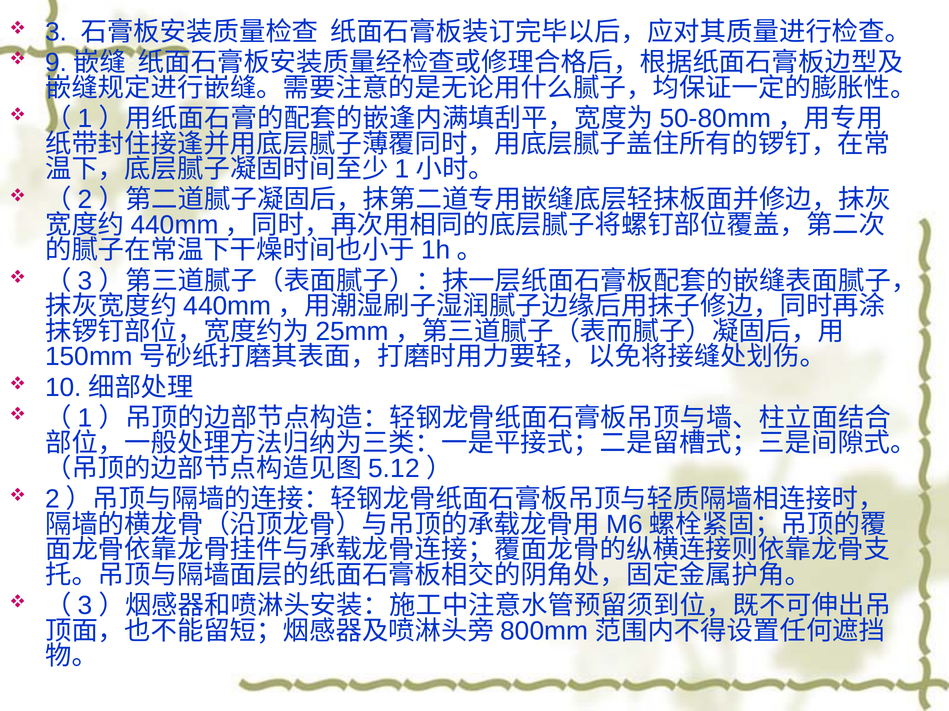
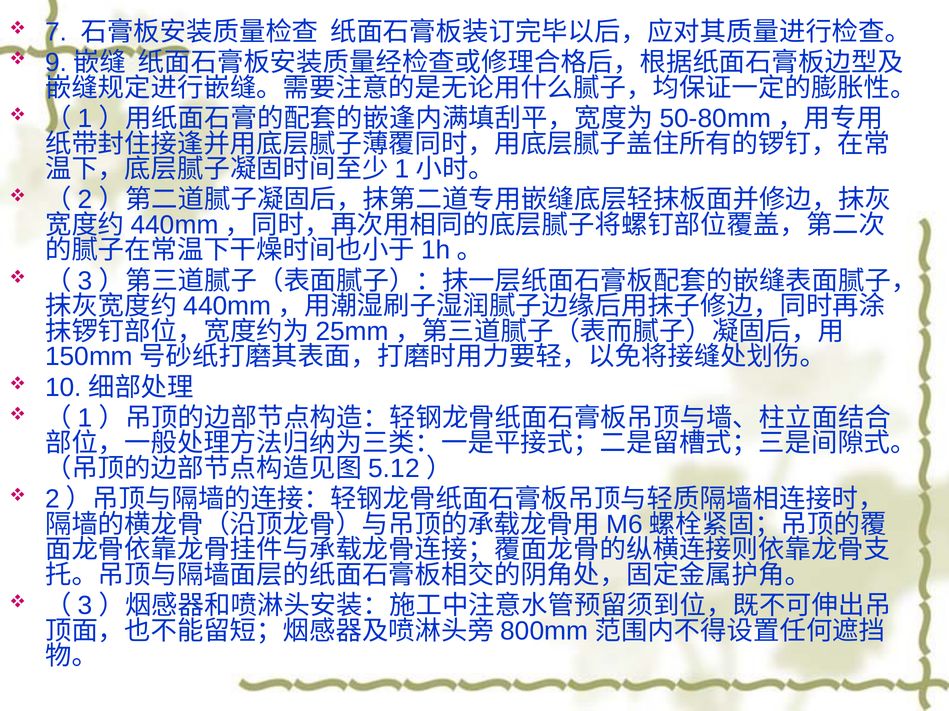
3: 3 -> 7
